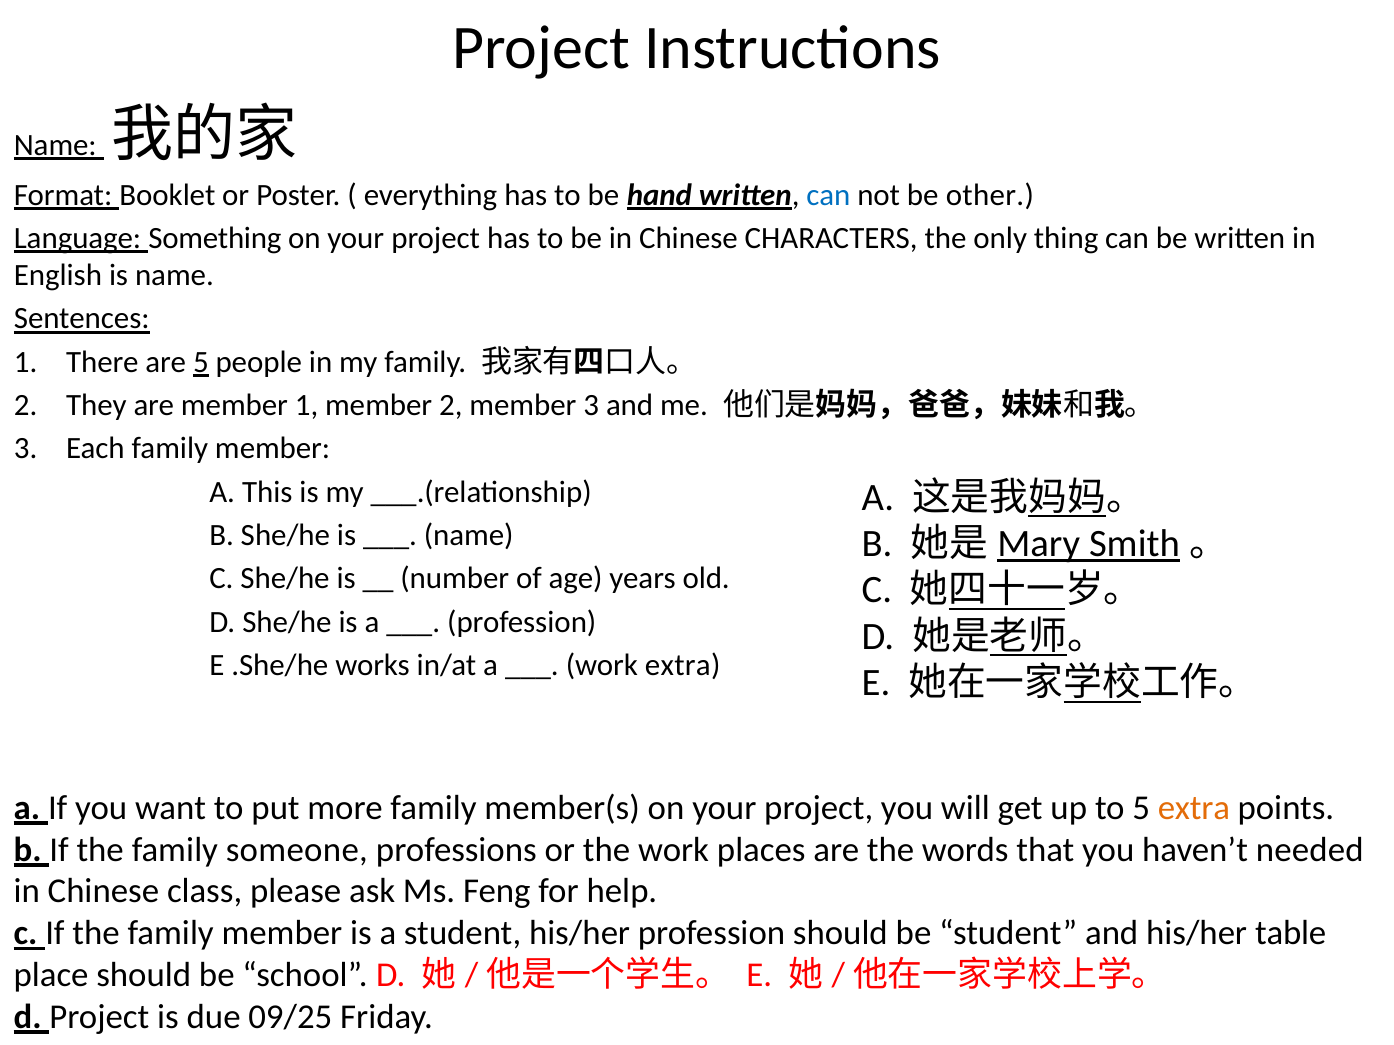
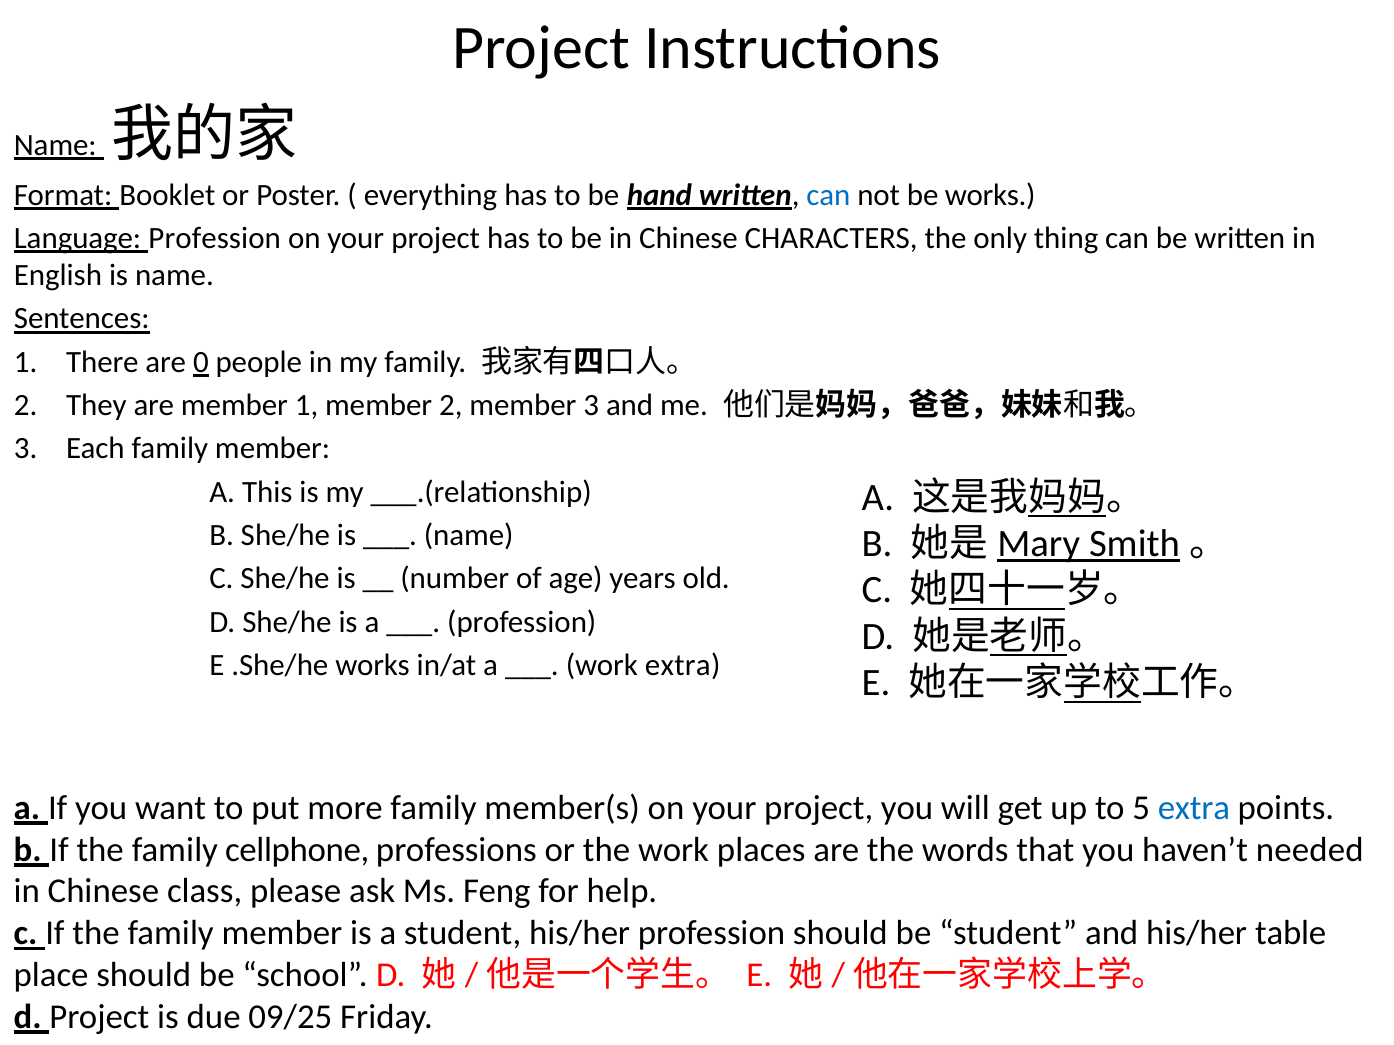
be other: other -> works
Language Something: Something -> Profession
are 5: 5 -> 0
extra at (1194, 808) colour: orange -> blue
someone: someone -> cellphone
